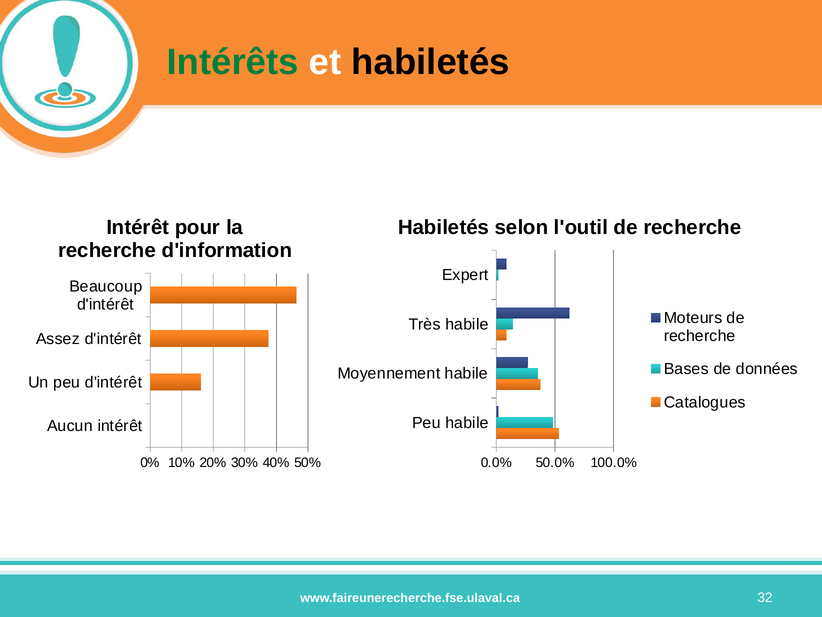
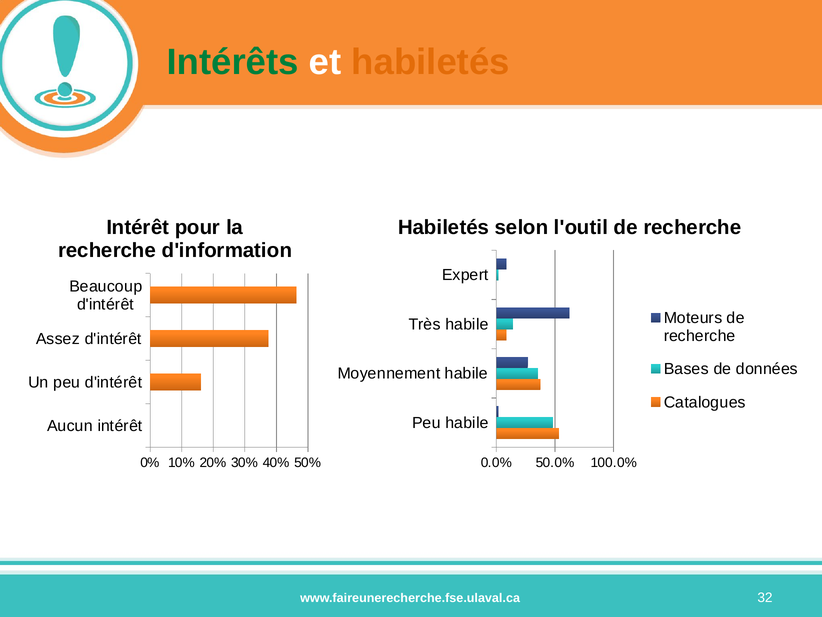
habiletés at (431, 62) colour: black -> orange
